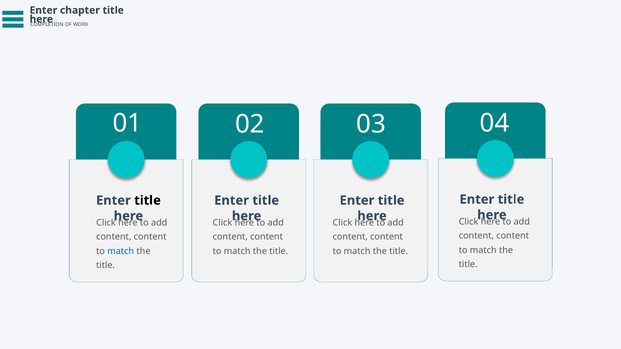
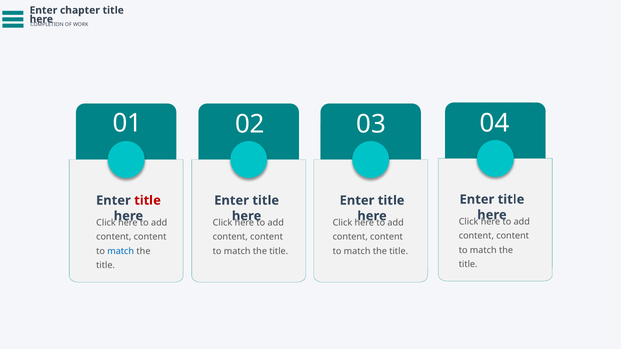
title at (148, 201) colour: black -> red
